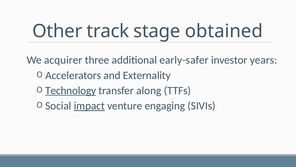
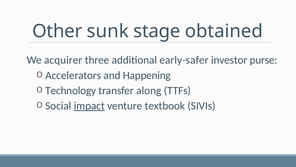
track: track -> sunk
years: years -> purse
Externality: Externality -> Happening
Technology underline: present -> none
engaging: engaging -> textbook
